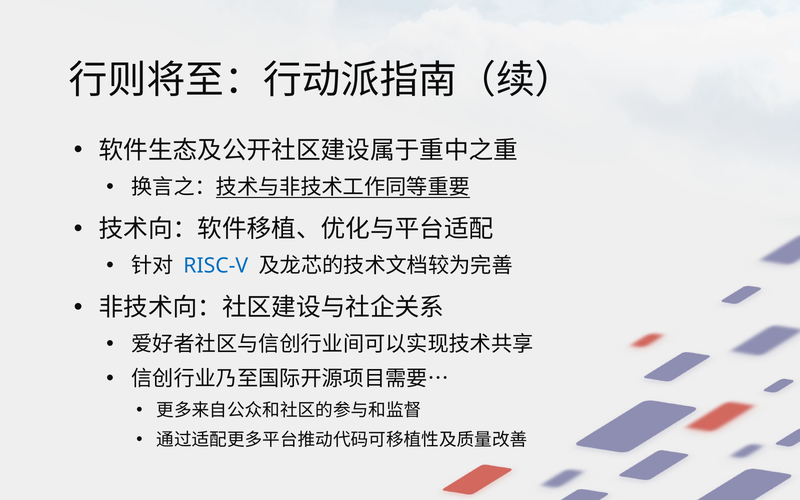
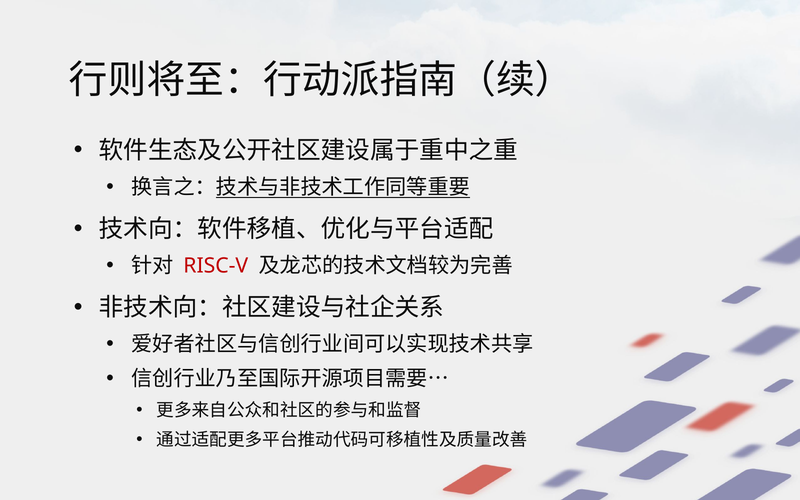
RISC-V colour: blue -> red
